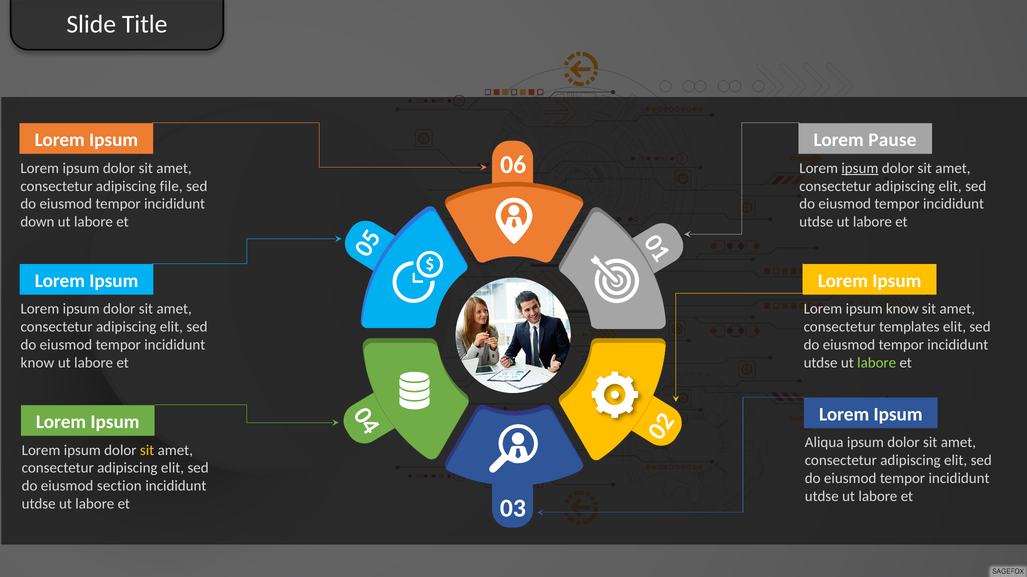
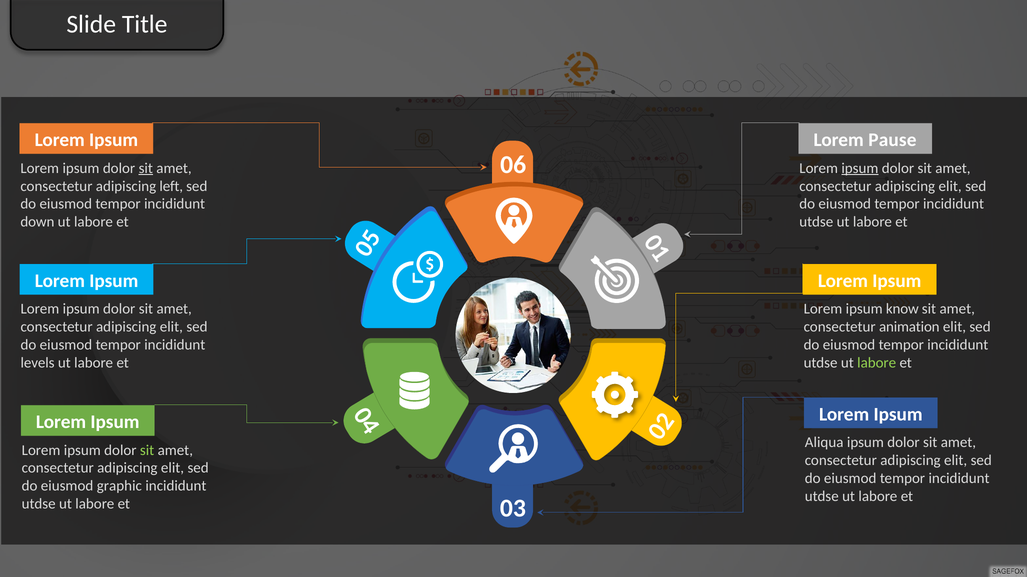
sit at (146, 168) underline: none -> present
file: file -> left
templates: templates -> animation
know at (37, 363): know -> levels
sit at (147, 451) colour: yellow -> light green
section: section -> graphic
